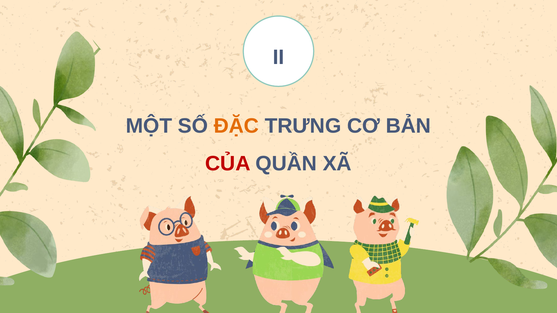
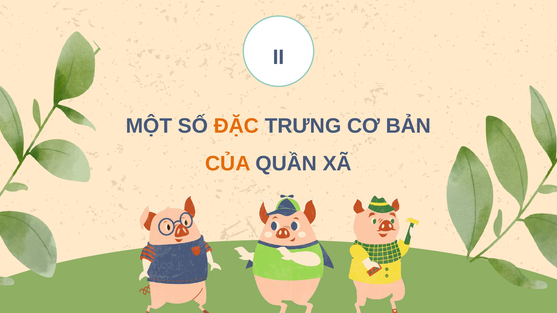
CỦA colour: red -> orange
